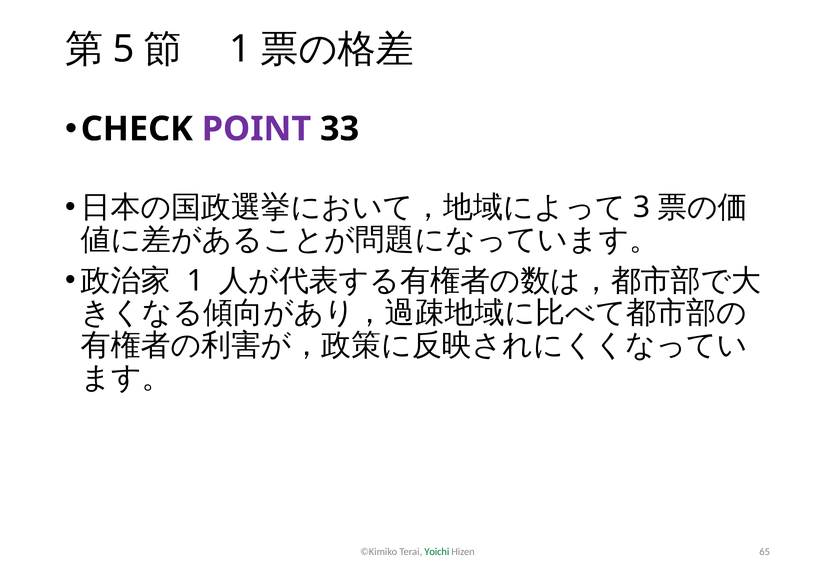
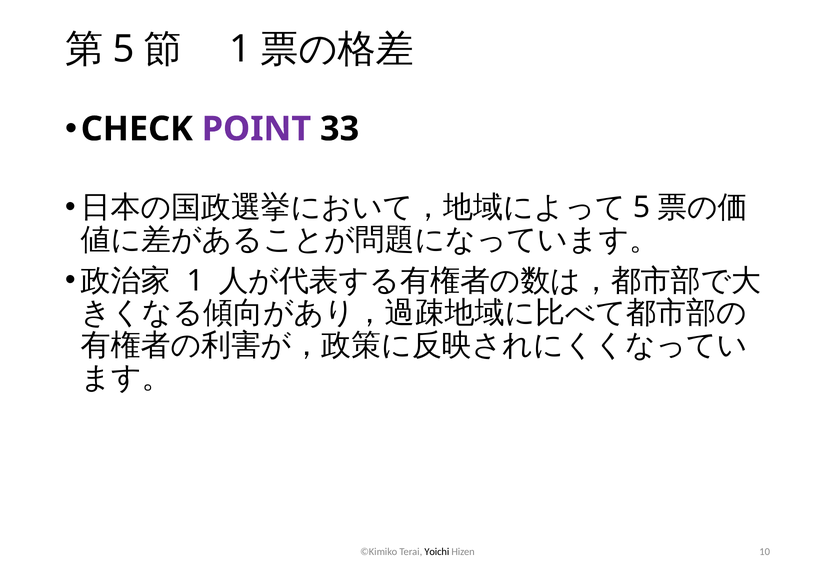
3 at (642, 207): 3 -> 5
Yoichi colour: green -> black
65: 65 -> 10
